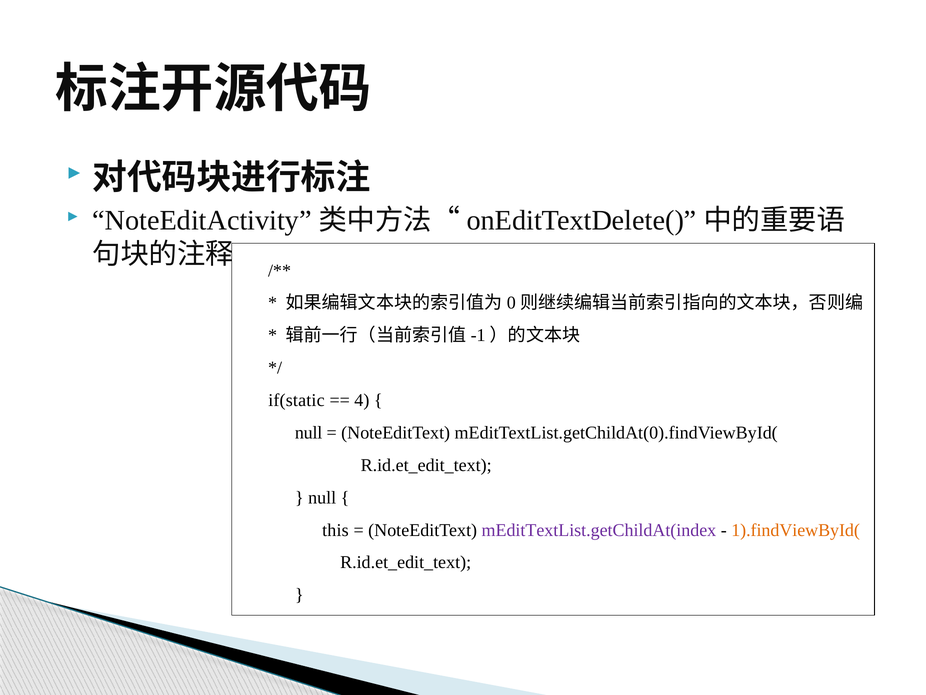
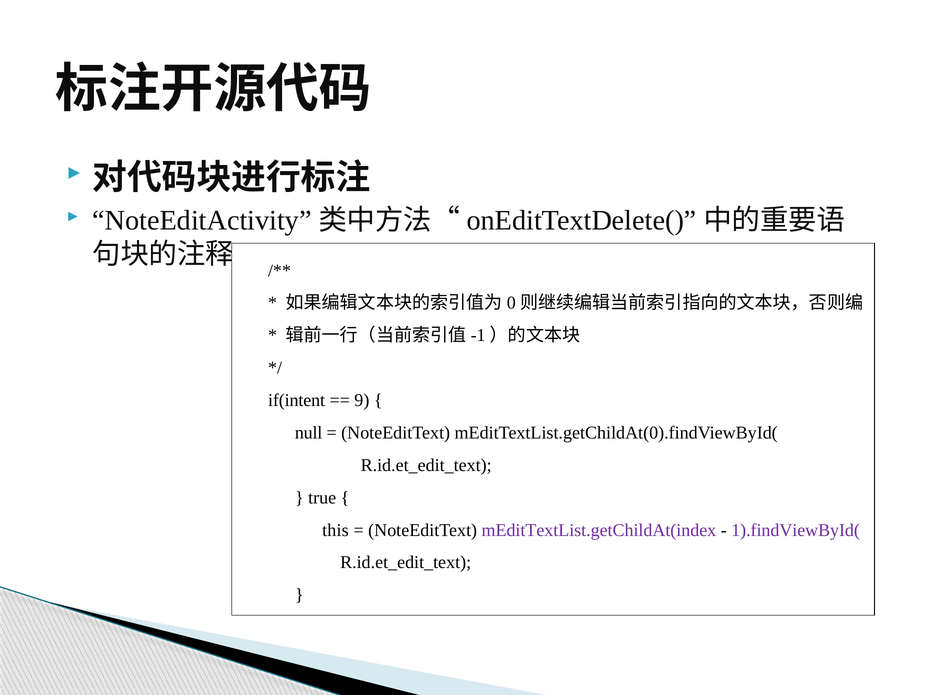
if(static: if(static -> if(intent
4: 4 -> 9
null at (322, 497): null -> true
1).findViewById( colour: orange -> purple
